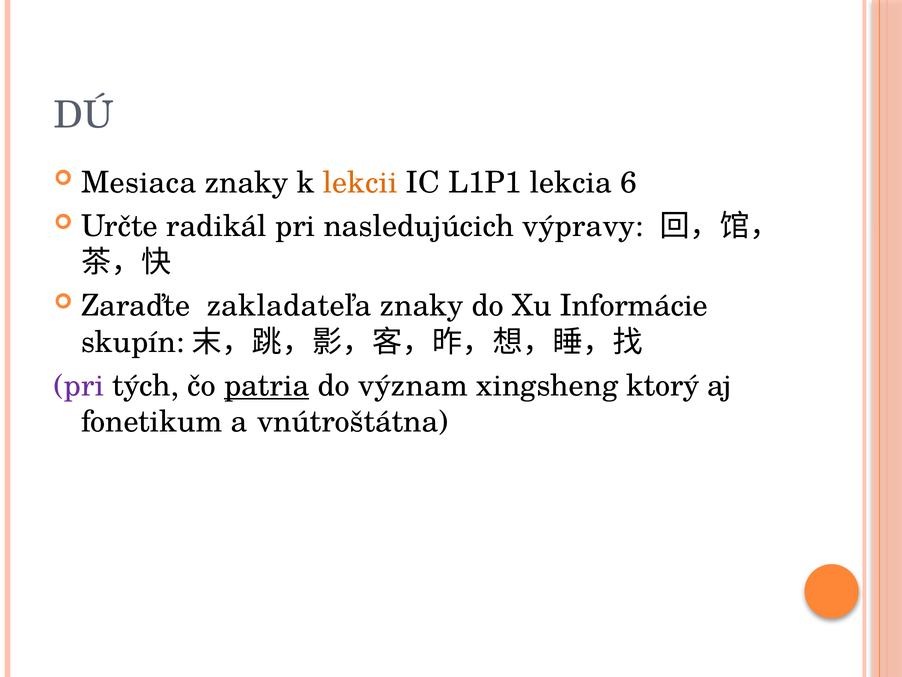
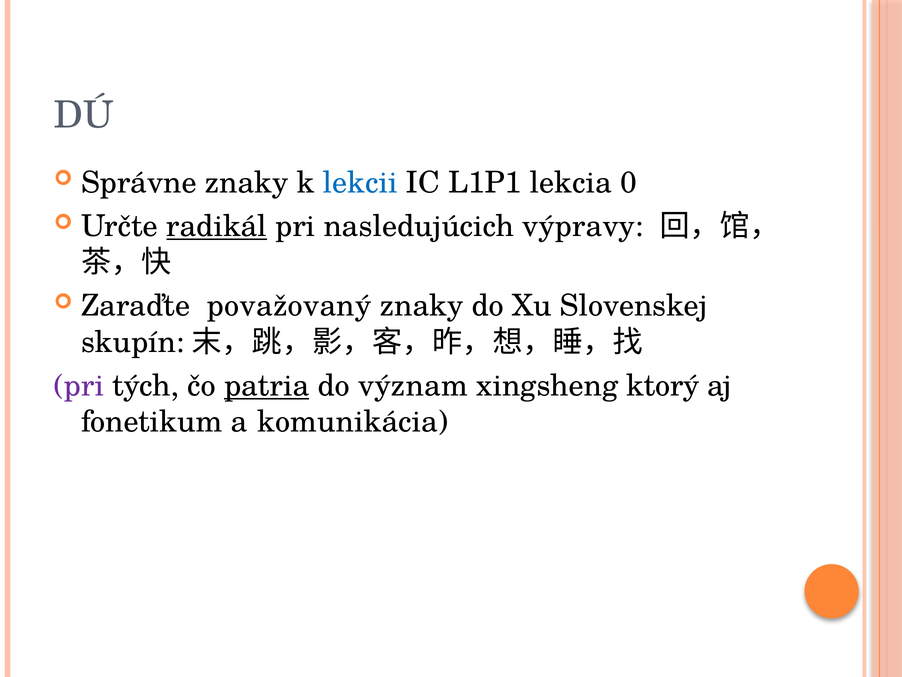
Mesiaca: Mesiaca -> Správne
lekcii colour: orange -> blue
6: 6 -> 0
radikál underline: none -> present
zakladateľa: zakladateľa -> považovaný
Informácie: Informácie -> Slovenskej
vnútroštátna: vnútroštátna -> komunikácia
